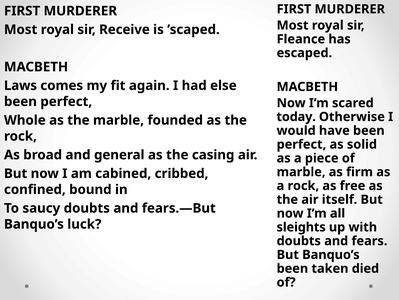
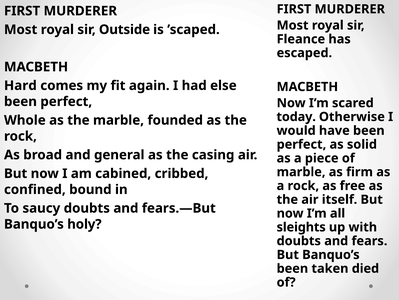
Receive: Receive -> Outside
Laws: Laws -> Hard
luck: luck -> holy
